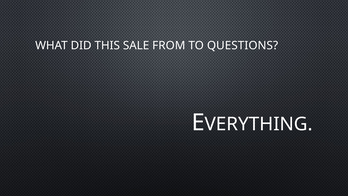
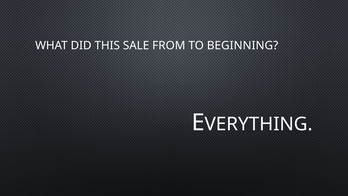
QUESTIONS: QUESTIONS -> BEGINNING
